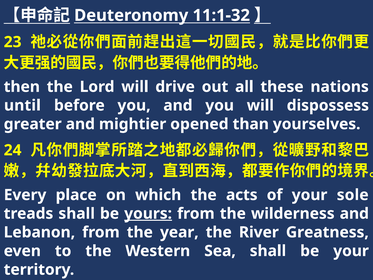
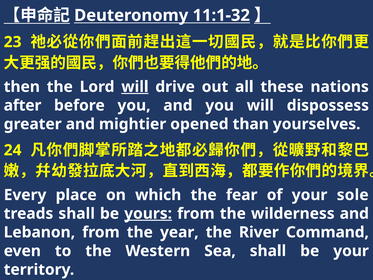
will at (135, 87) underline: none -> present
until: until -> after
acts: acts -> fear
Greatness: Greatness -> Command
